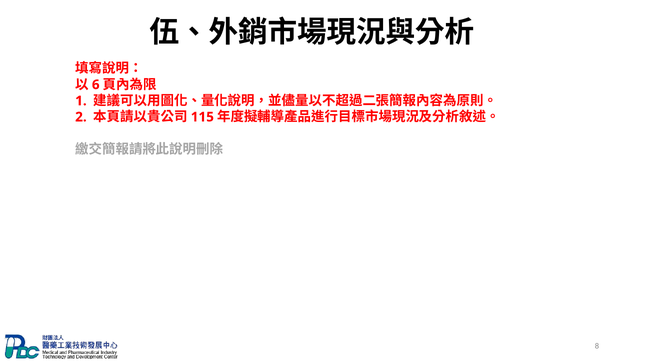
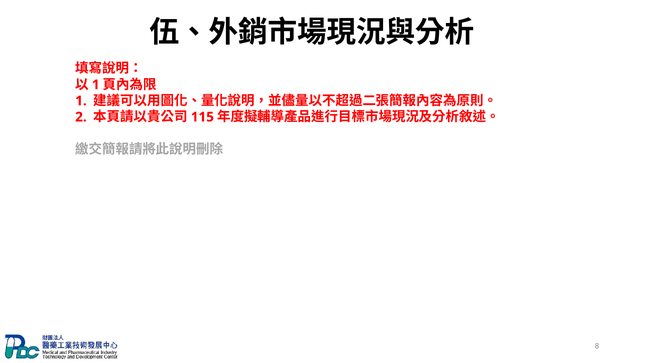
6 at (96, 85): 6 -> 1
